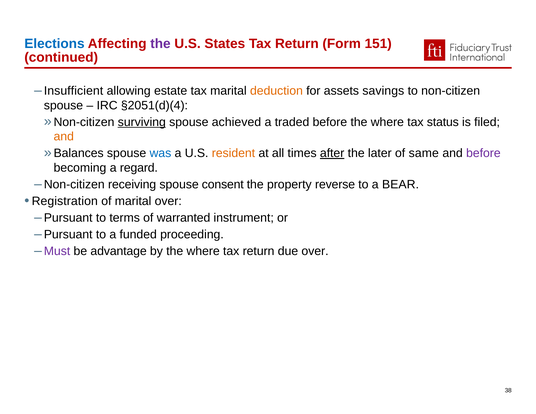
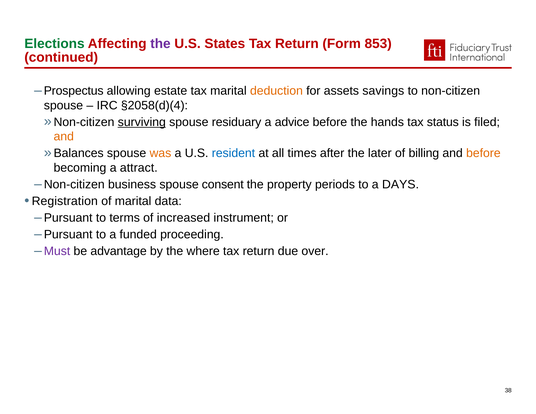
Elections colour: blue -> green
151: 151 -> 853
Insufficient: Insufficient -> Prospectus
§2051(d)(4: §2051(d)(4 -> §2058(d)(4
achieved: achieved -> residuary
traded: traded -> advice
before the where: where -> hands
was colour: blue -> orange
resident colour: orange -> blue
after underline: present -> none
same: same -> billing
before at (483, 153) colour: purple -> orange
regard: regard -> attract
receiving: receiving -> business
reverse: reverse -> periods
BEAR: BEAR -> DAYS
marital over: over -> data
warranted: warranted -> increased
